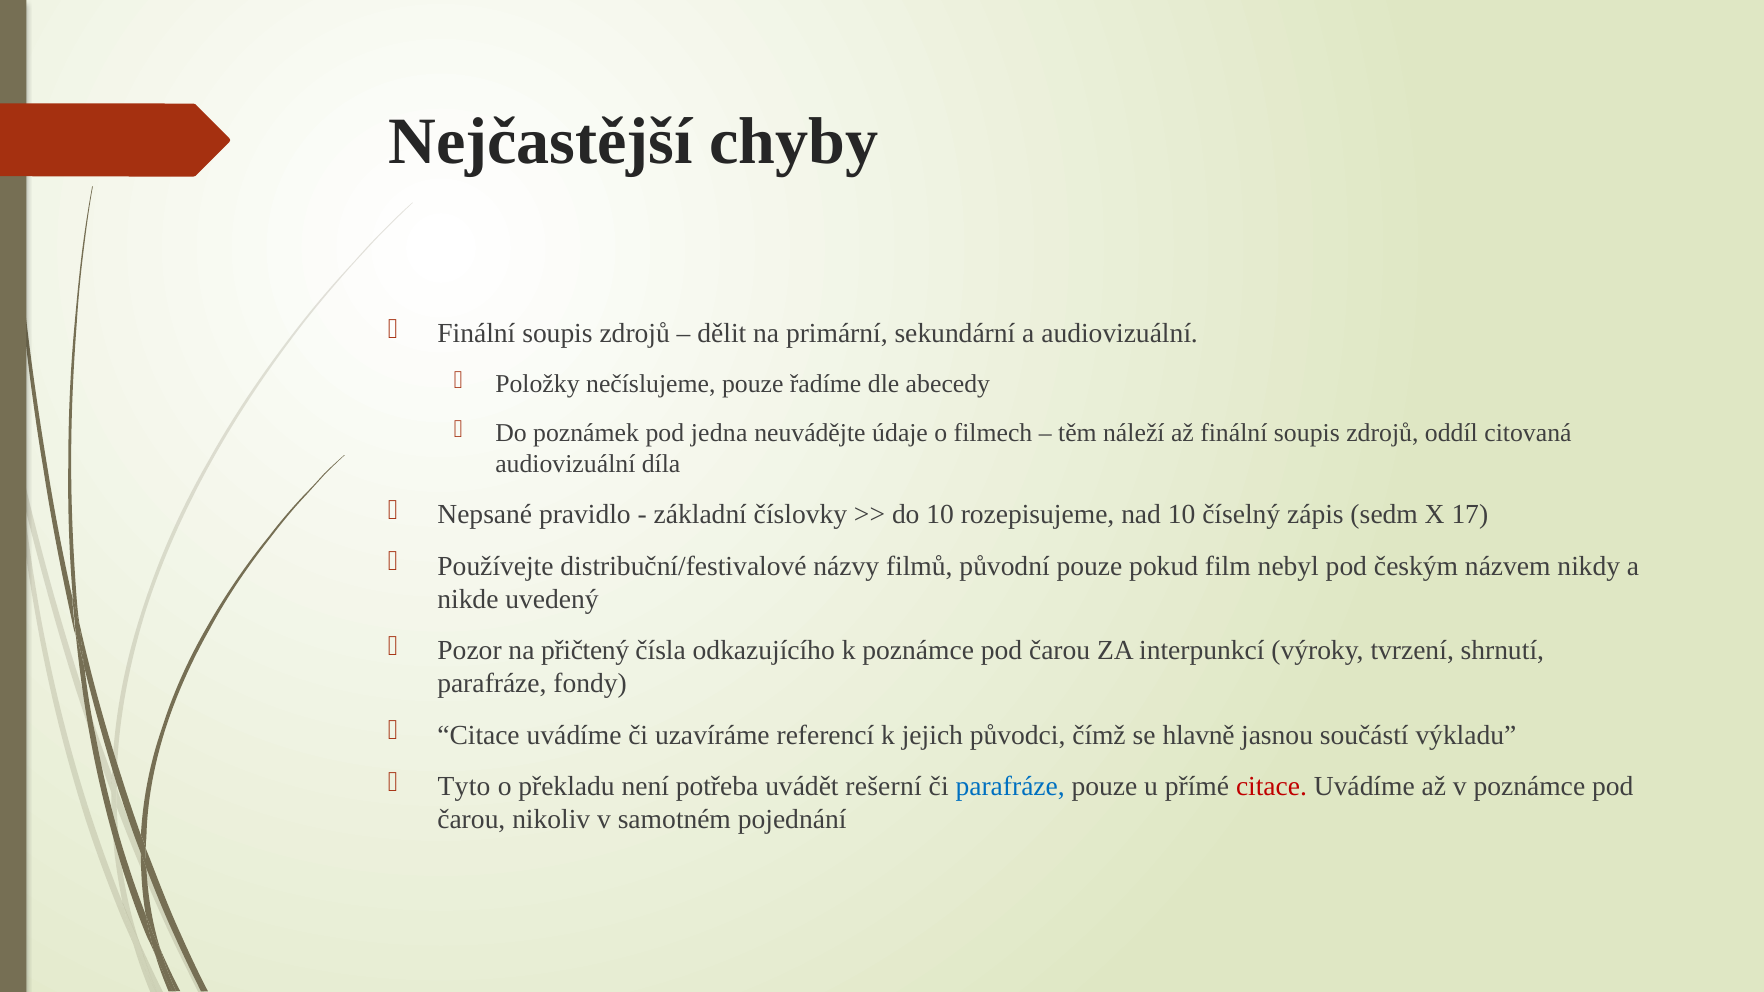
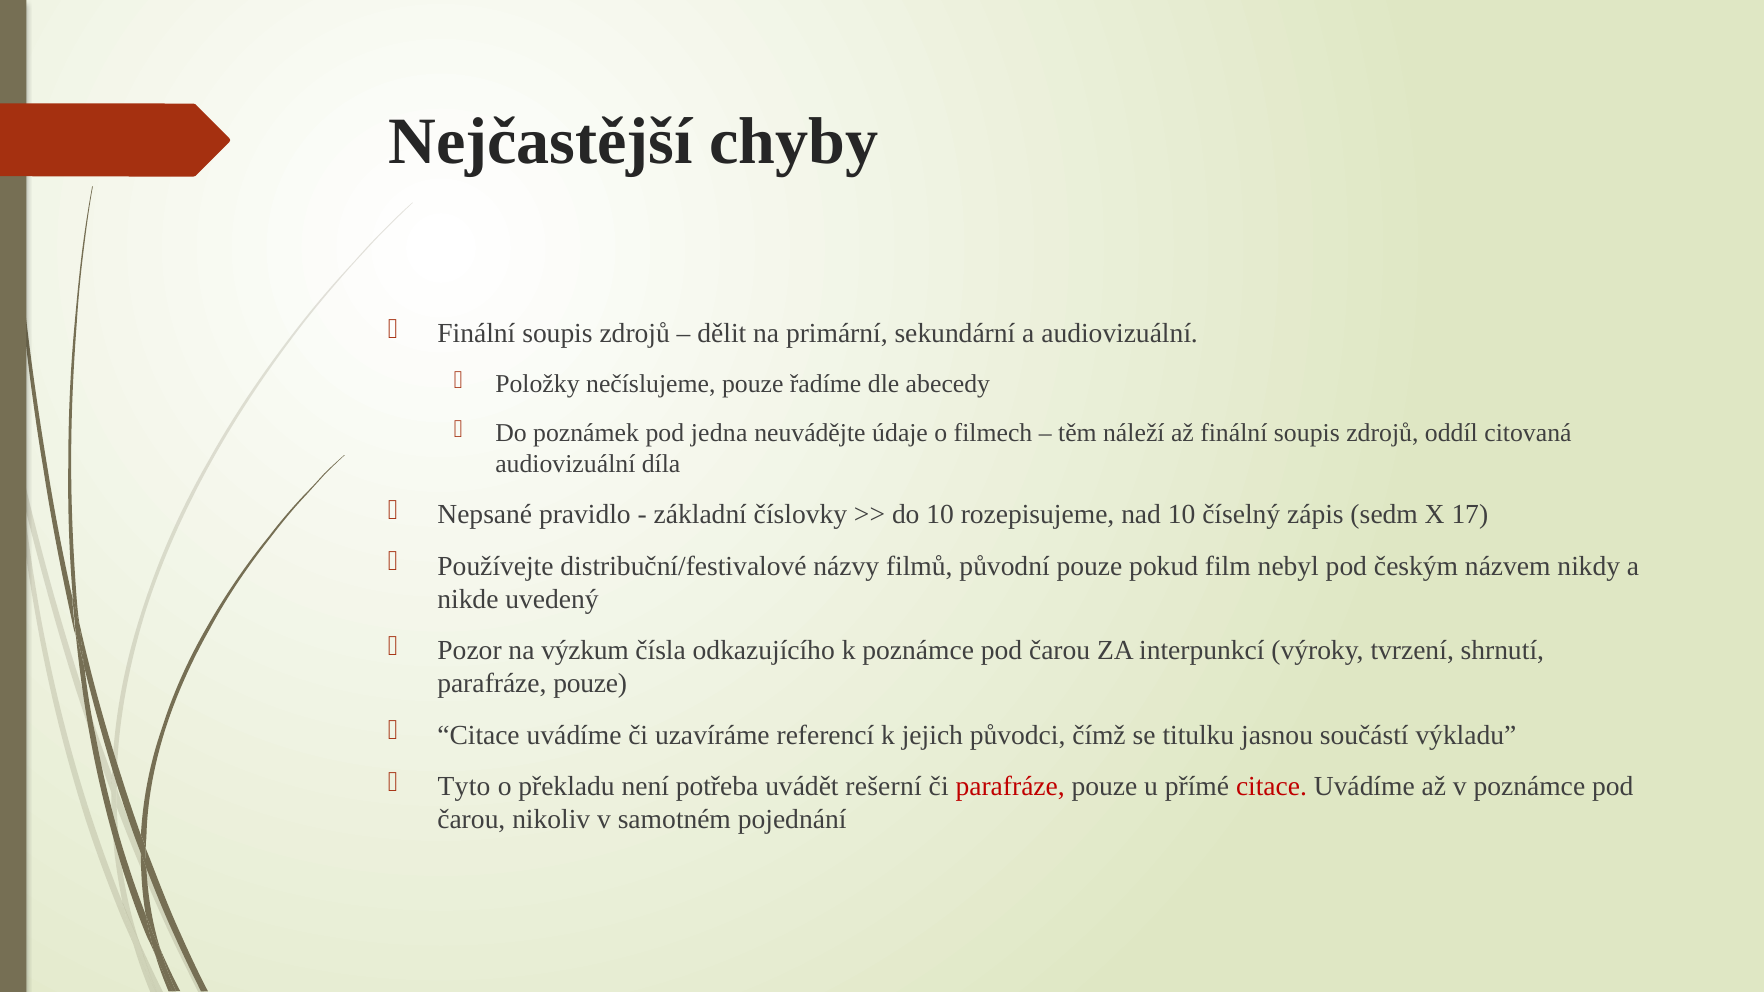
přičtený: přičtený -> výzkum
fondy at (590, 684): fondy -> pouze
hlavně: hlavně -> titulku
parafráze at (1010, 787) colour: blue -> red
